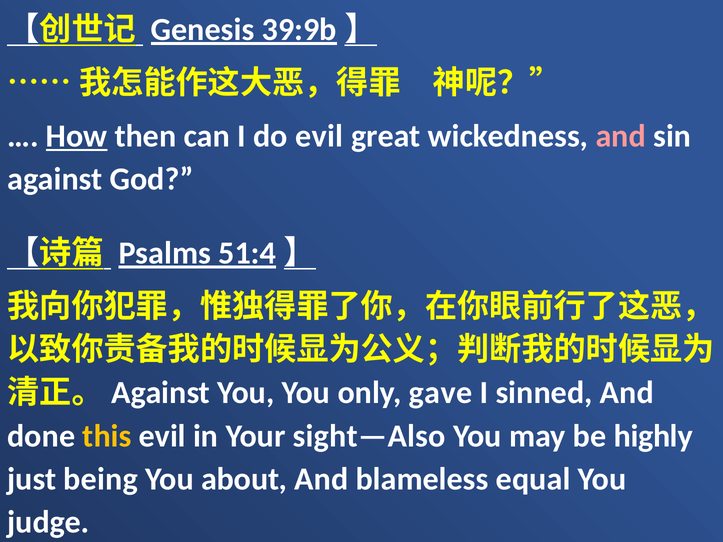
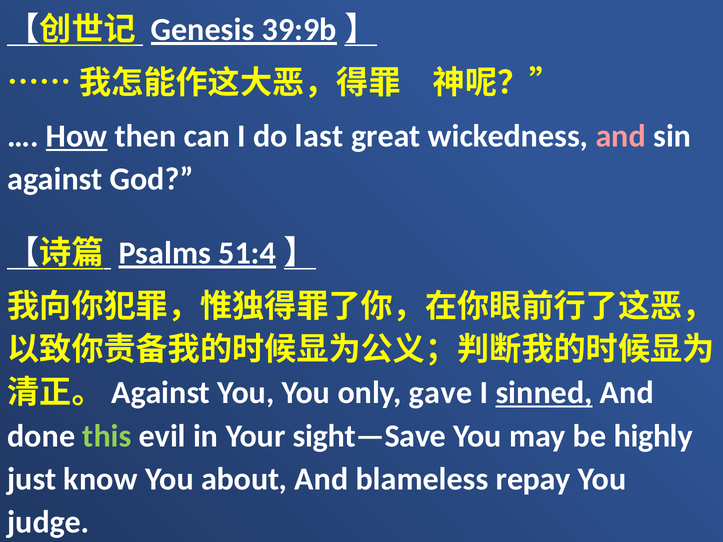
do evil: evil -> last
sinned underline: none -> present
this colour: yellow -> light green
sight—Also: sight—Also -> sight—Save
being: being -> know
equal: equal -> repay
